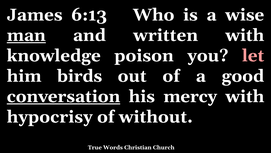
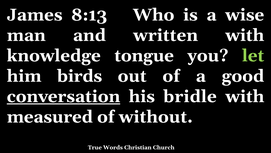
6:13: 6:13 -> 8:13
man underline: present -> none
poison: poison -> tongue
let colour: pink -> light green
mercy: mercy -> bridle
hypocrisy: hypocrisy -> measured
